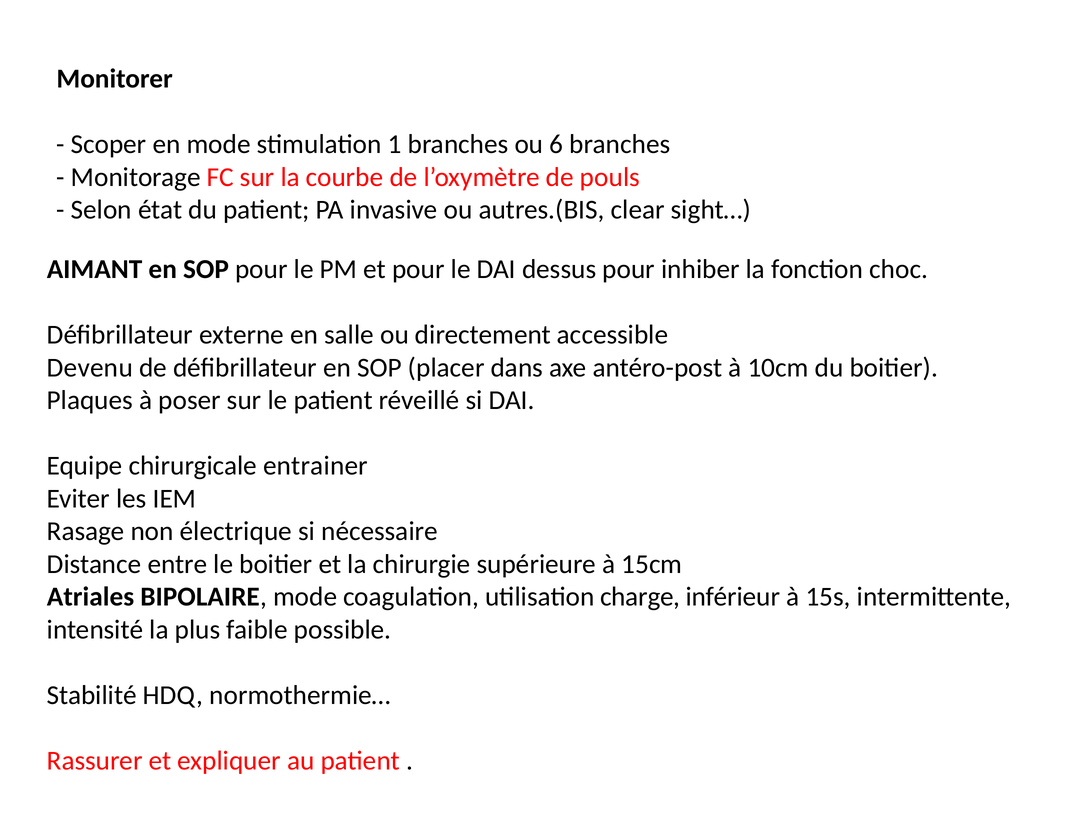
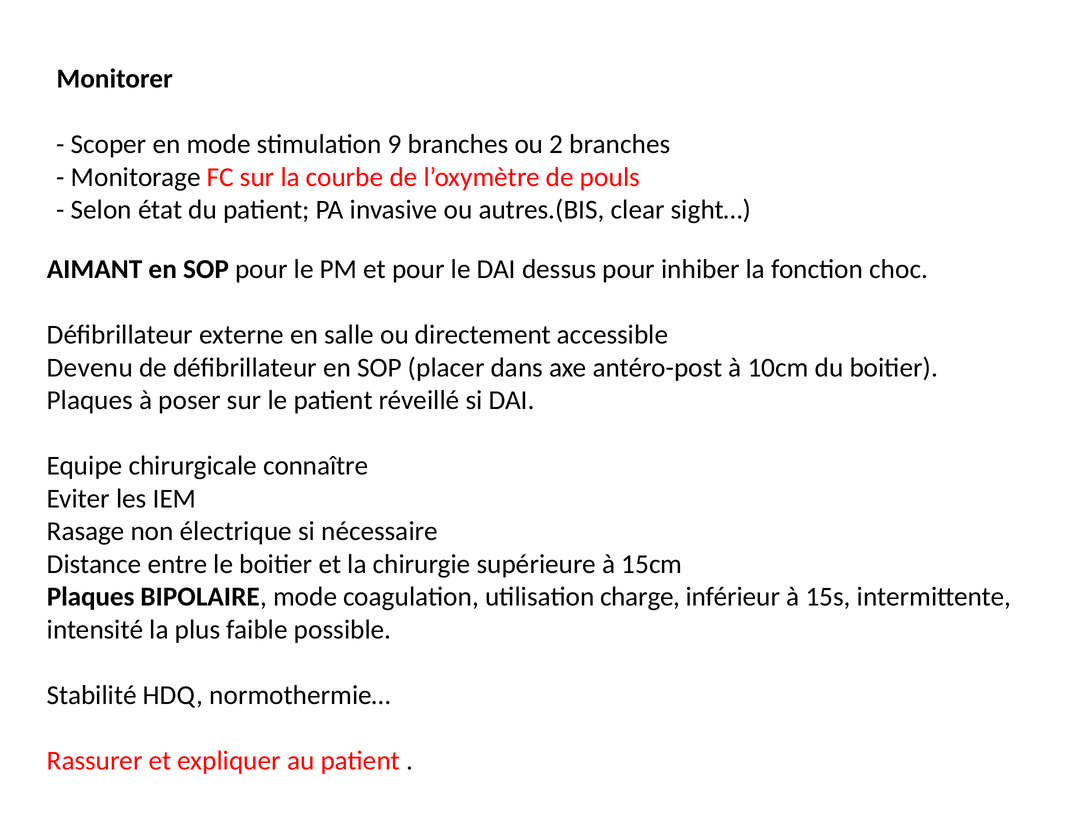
1: 1 -> 9
6: 6 -> 2
entrainer: entrainer -> connaître
Atriales at (91, 597): Atriales -> Plaques
